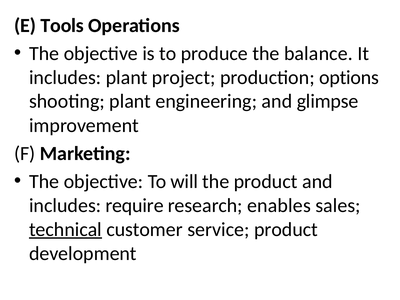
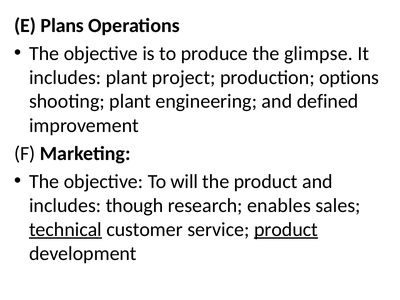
Tools: Tools -> Plans
balance: balance -> glimpse
glimpse: glimpse -> defined
require: require -> though
product at (286, 229) underline: none -> present
